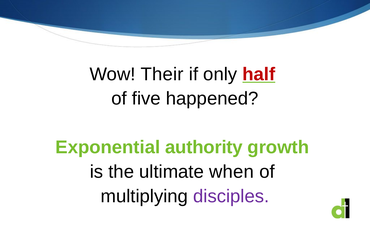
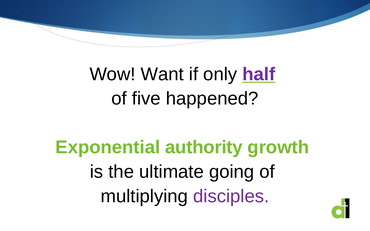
Their: Their -> Want
half colour: red -> purple
when: when -> going
